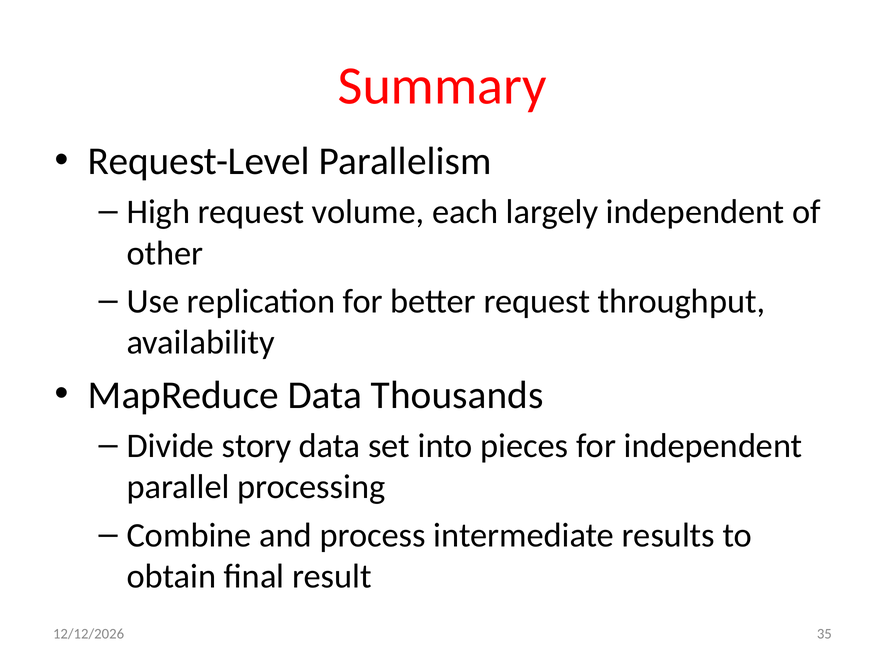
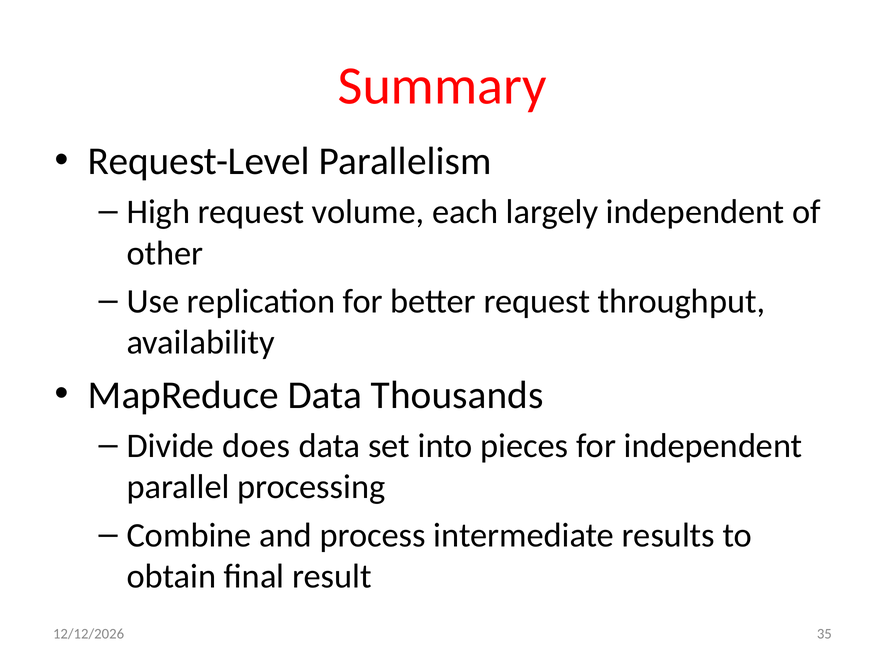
story: story -> does
